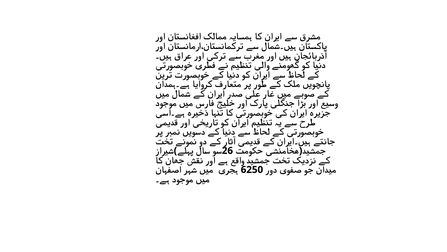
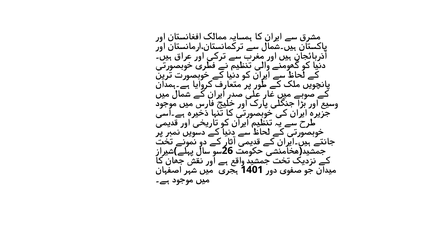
6250: 6250 -> 1401
